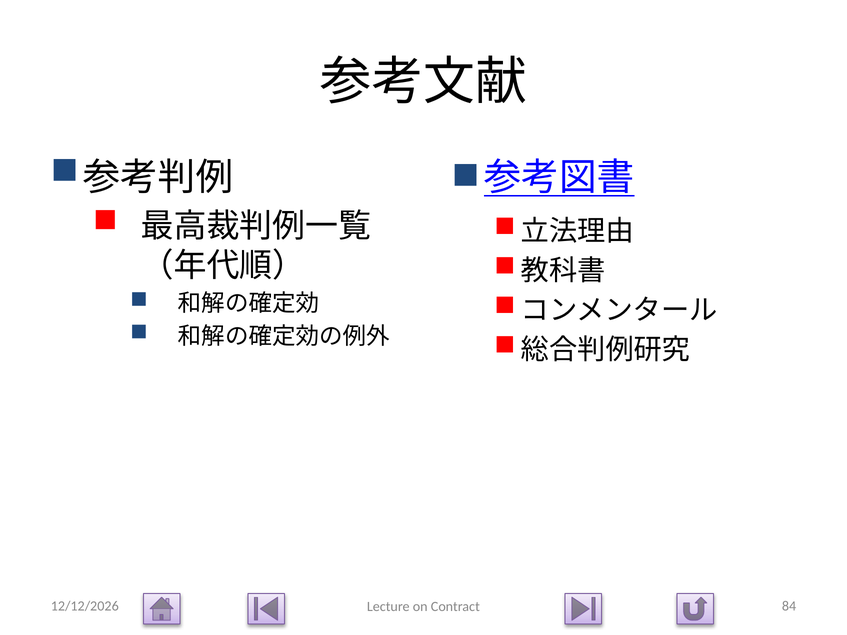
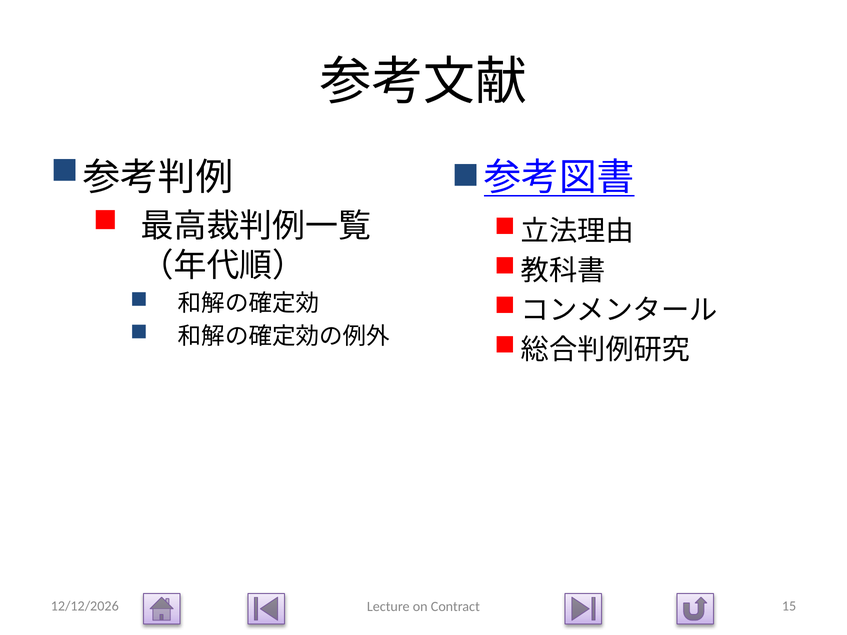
84: 84 -> 15
